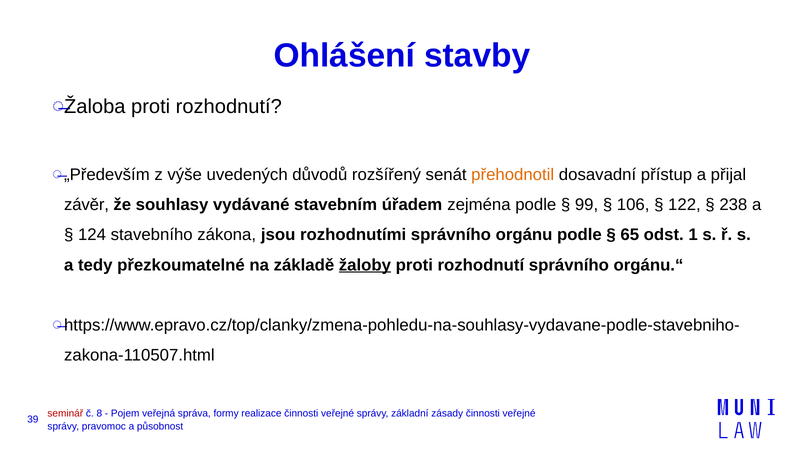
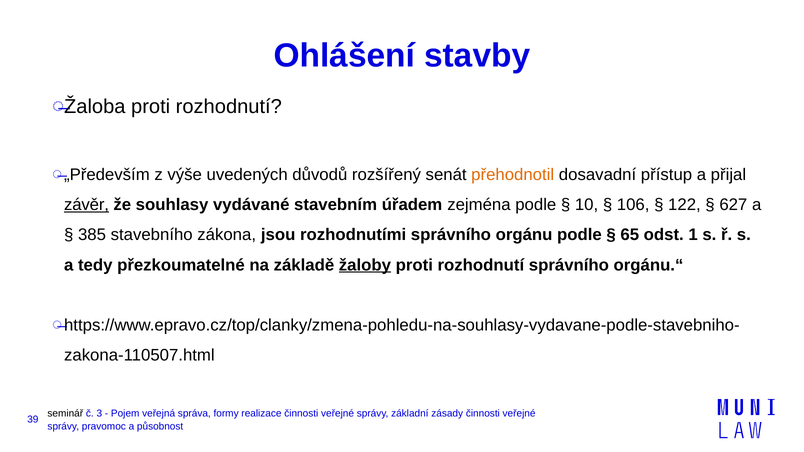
závěr underline: none -> present
99: 99 -> 10
238: 238 -> 627
124: 124 -> 385
seminář colour: red -> black
8: 8 -> 3
